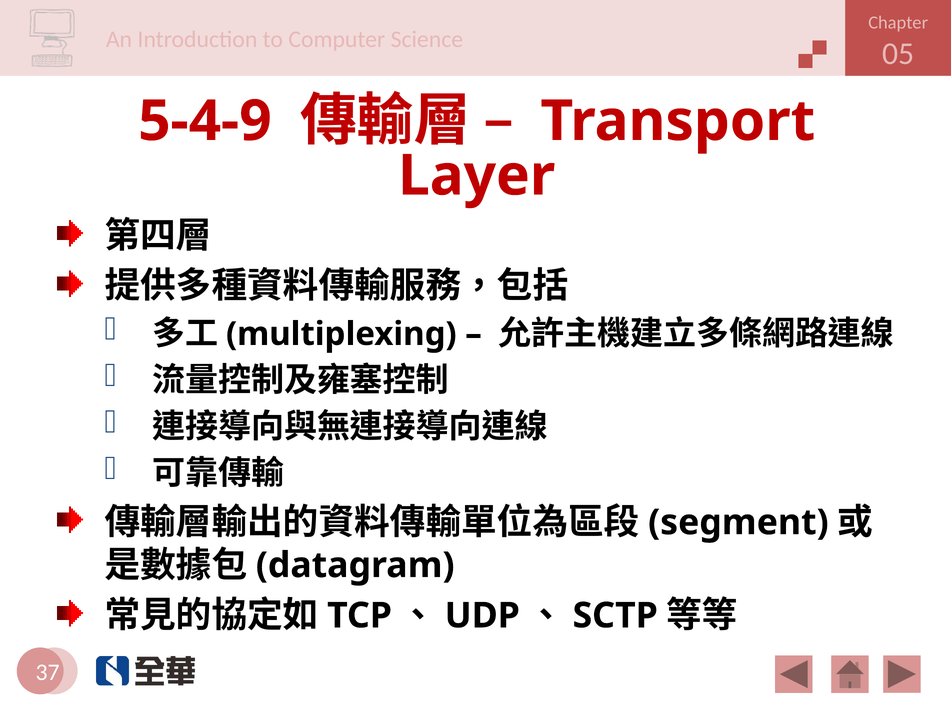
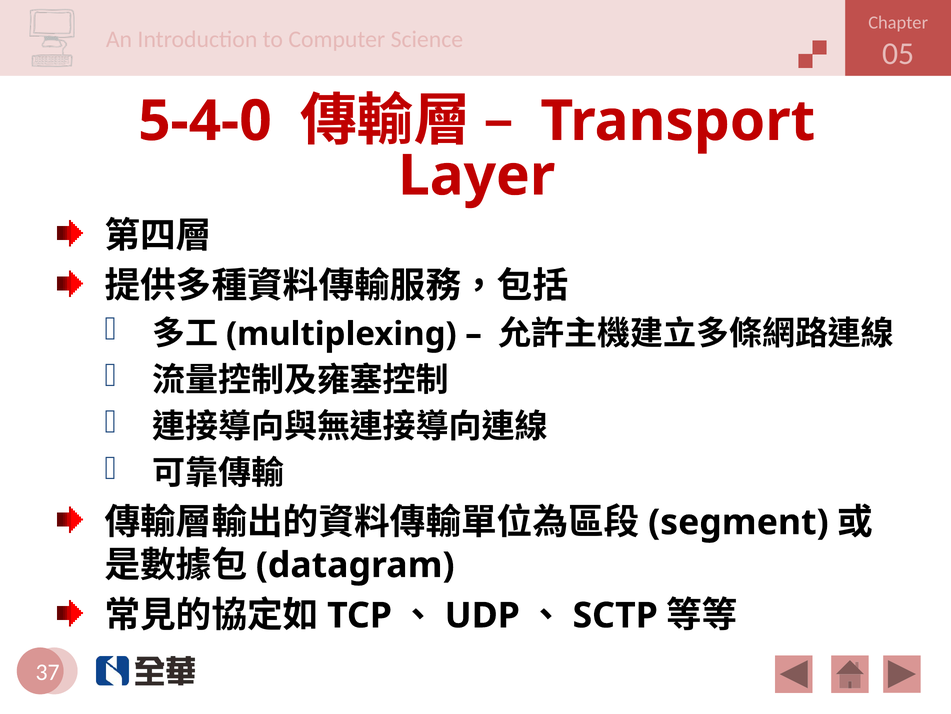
5-4-9: 5-4-9 -> 5-4-0
